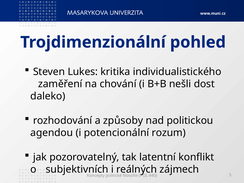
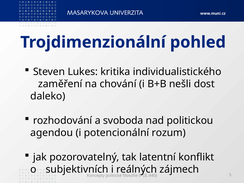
způsoby: způsoby -> svoboda
